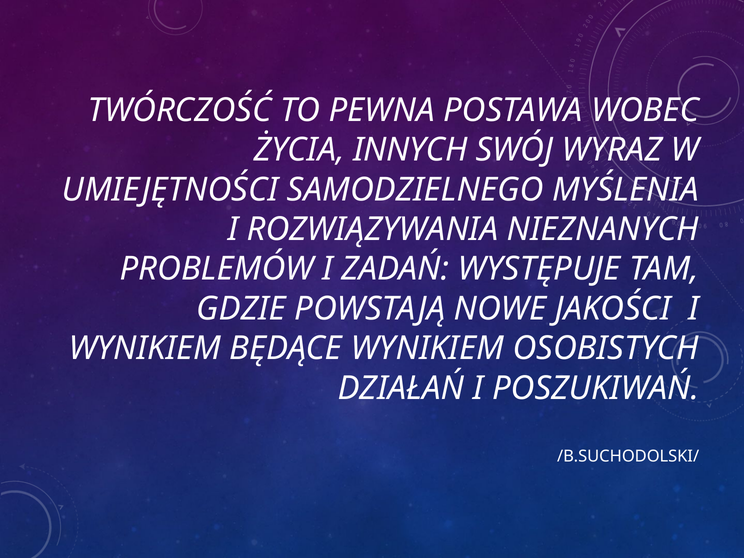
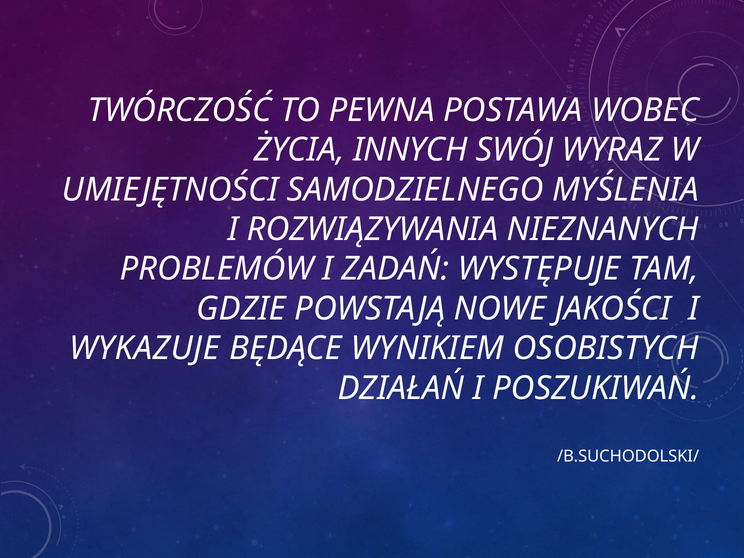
WYNIKIEM at (145, 348): WYNIKIEM -> WYKAZUJE
